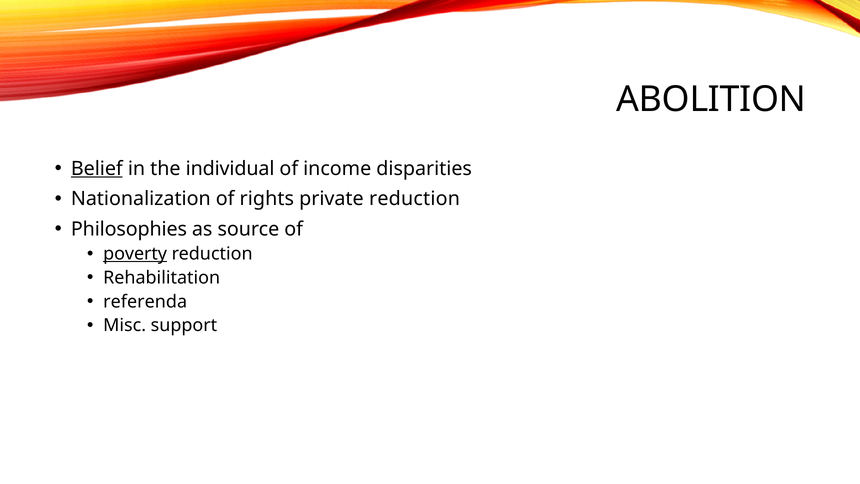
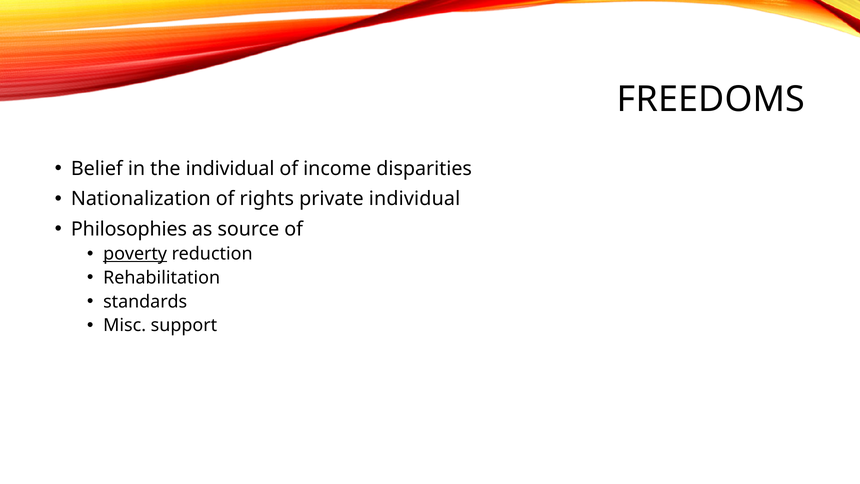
ABOLITION: ABOLITION -> FREEDOMS
Belief underline: present -> none
private reduction: reduction -> individual
referenda: referenda -> standards
